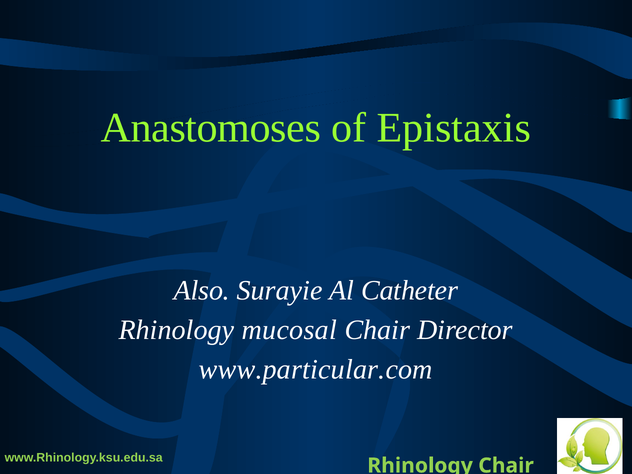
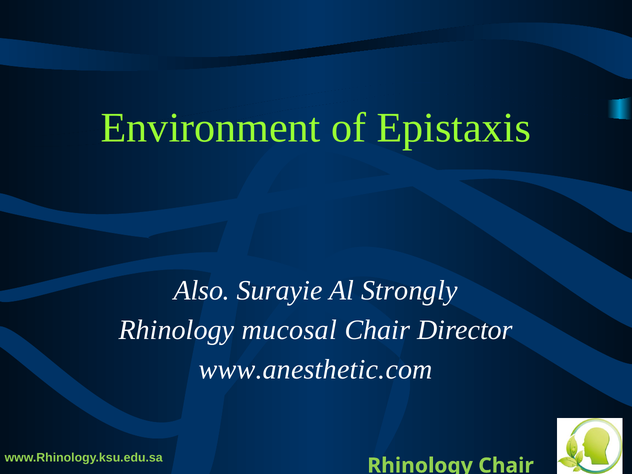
Anastomoses: Anastomoses -> Environment
Catheter: Catheter -> Strongly
www.particular.com: www.particular.com -> www.anesthetic.com
